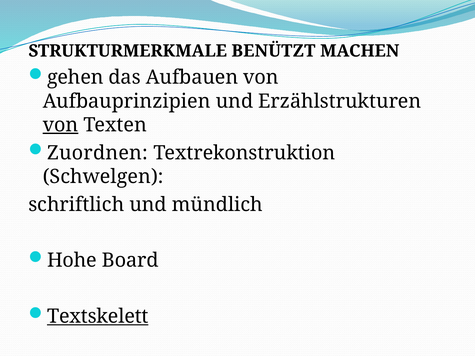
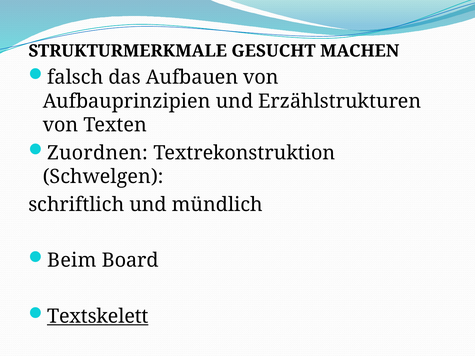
BENÜTZT: BENÜTZT -> GESUCHT
gehen: gehen -> falsch
von at (60, 125) underline: present -> none
Hohe: Hohe -> Beim
